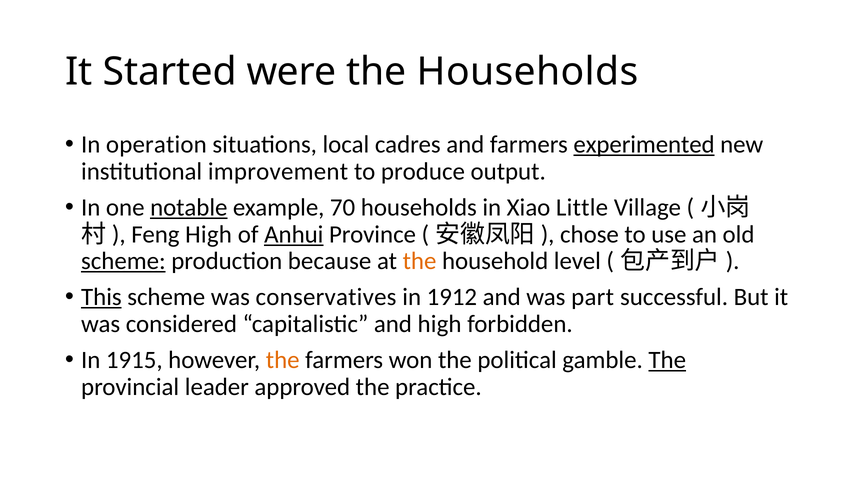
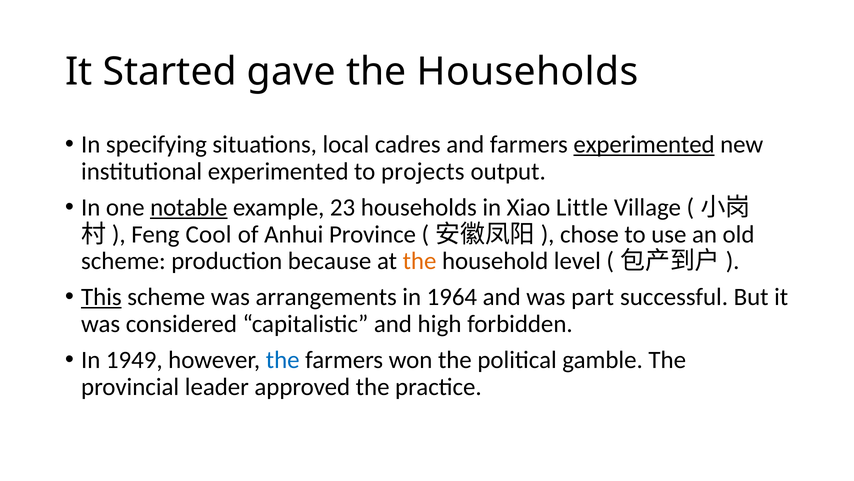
were: were -> gave
operation: operation -> specifying
institutional improvement: improvement -> experimented
produce: produce -> projects
70: 70 -> 23
Feng High: High -> Cool
Anhui underline: present -> none
scheme at (123, 261) underline: present -> none
conservatives: conservatives -> arrangements
1912: 1912 -> 1964
1915: 1915 -> 1949
the at (283, 359) colour: orange -> blue
The at (667, 359) underline: present -> none
